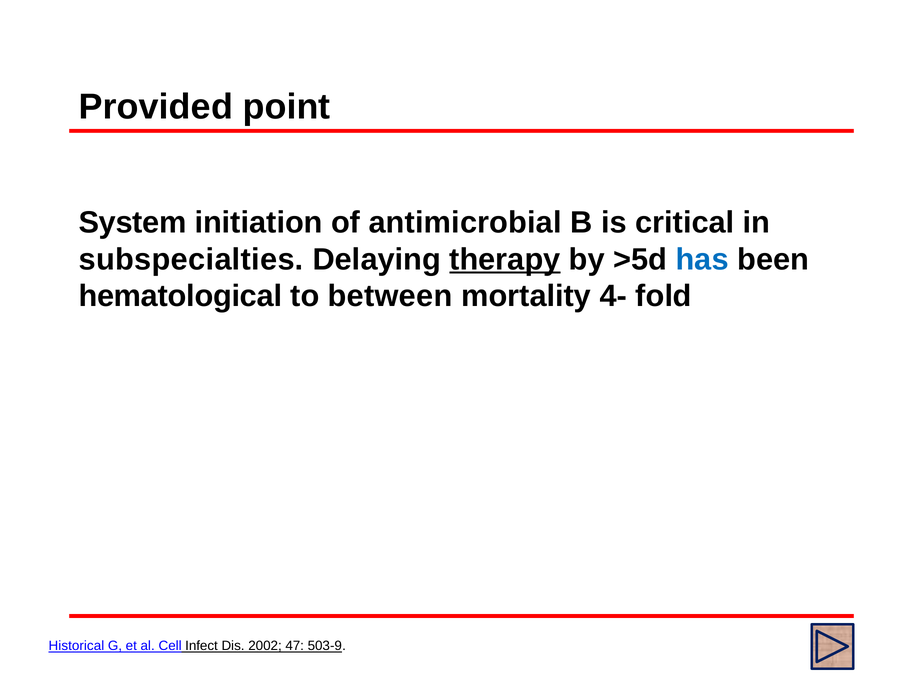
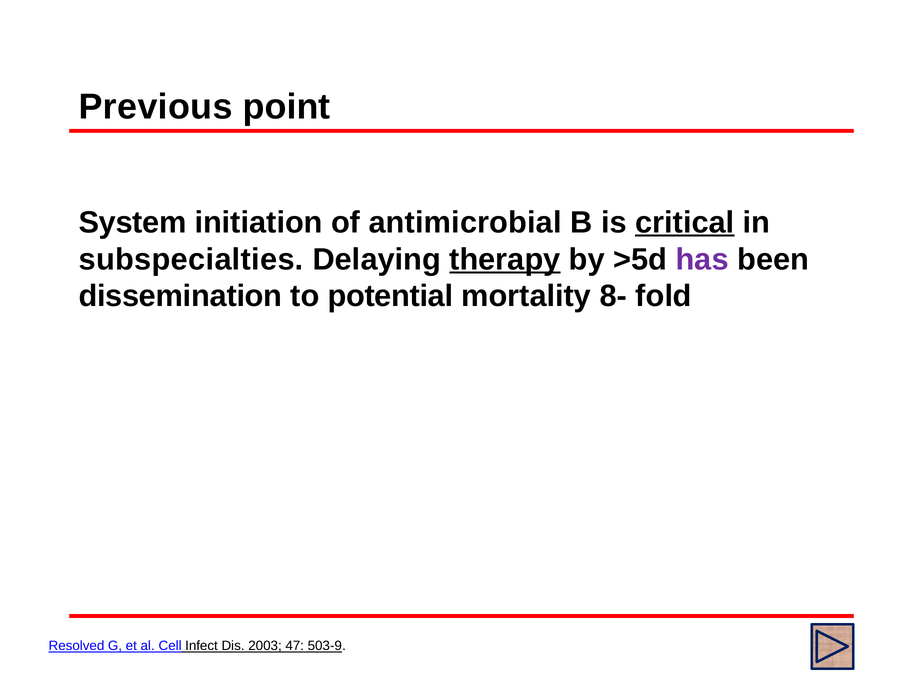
Provided: Provided -> Previous
critical underline: none -> present
has colour: blue -> purple
hematological: hematological -> dissemination
between: between -> potential
4-: 4- -> 8-
Historical: Historical -> Resolved
2002: 2002 -> 2003
